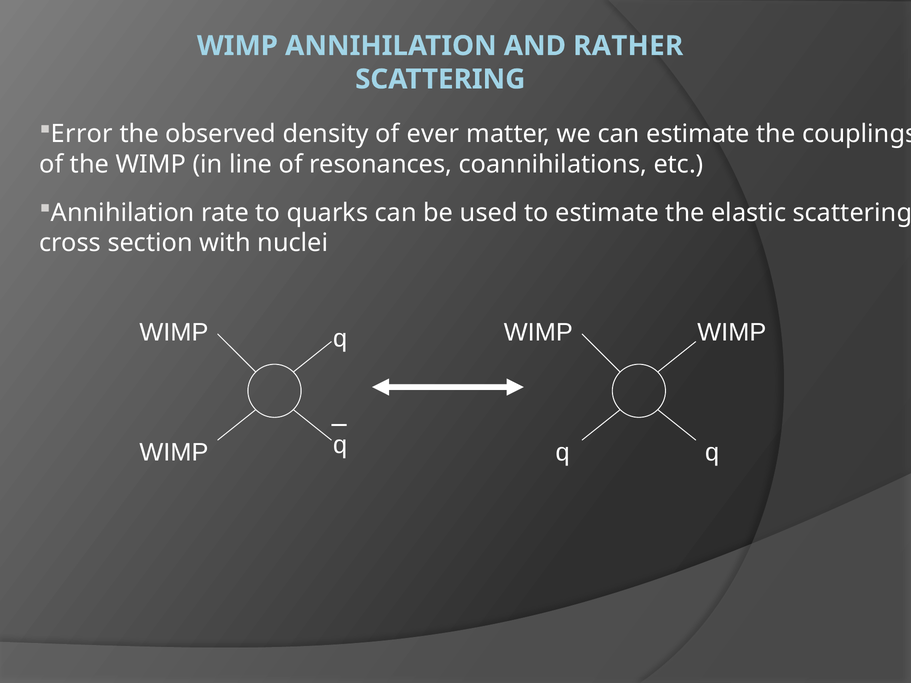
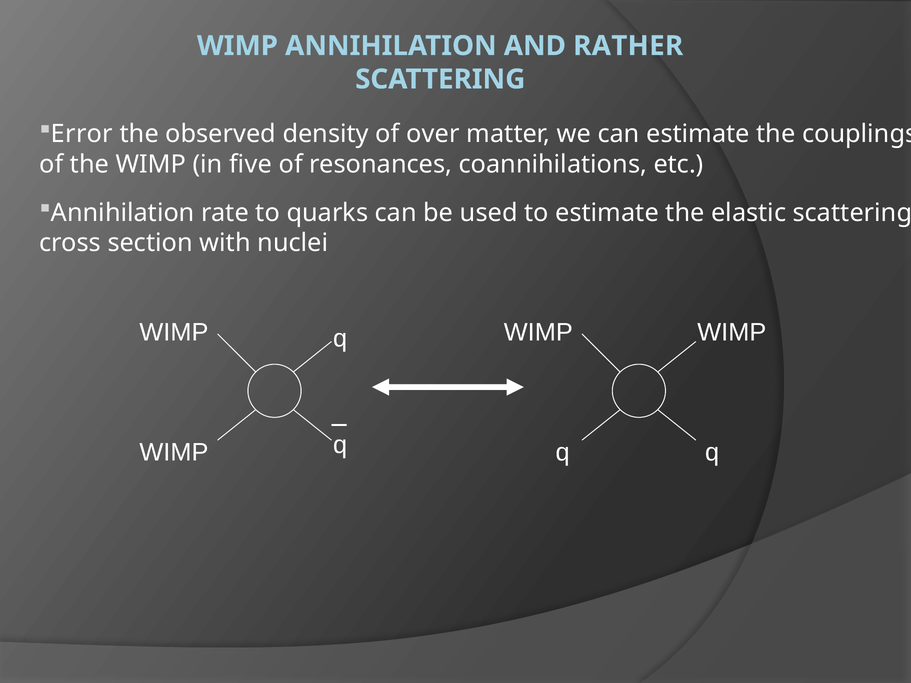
ever: ever -> over
line: line -> five
